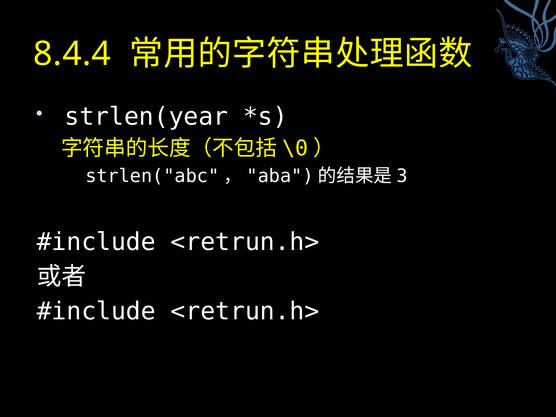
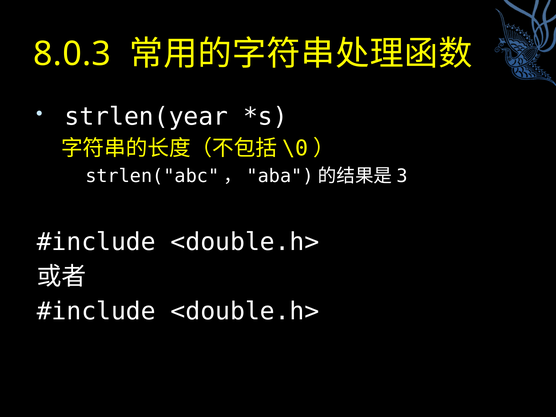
8.4.4: 8.4.4 -> 8.0.3
<retrun.h> at (245, 242): <retrun.h> -> <double.h>
<retrun.h> at (245, 311): <retrun.h> -> <double.h>
